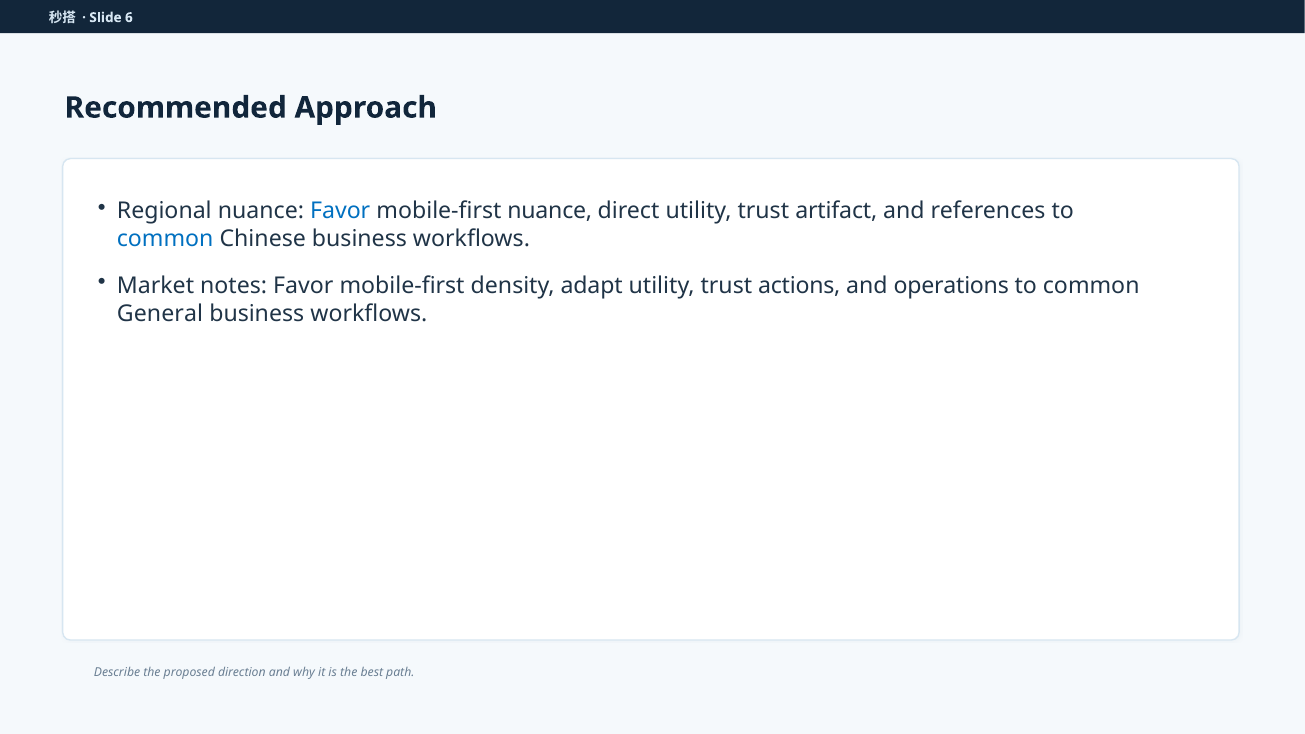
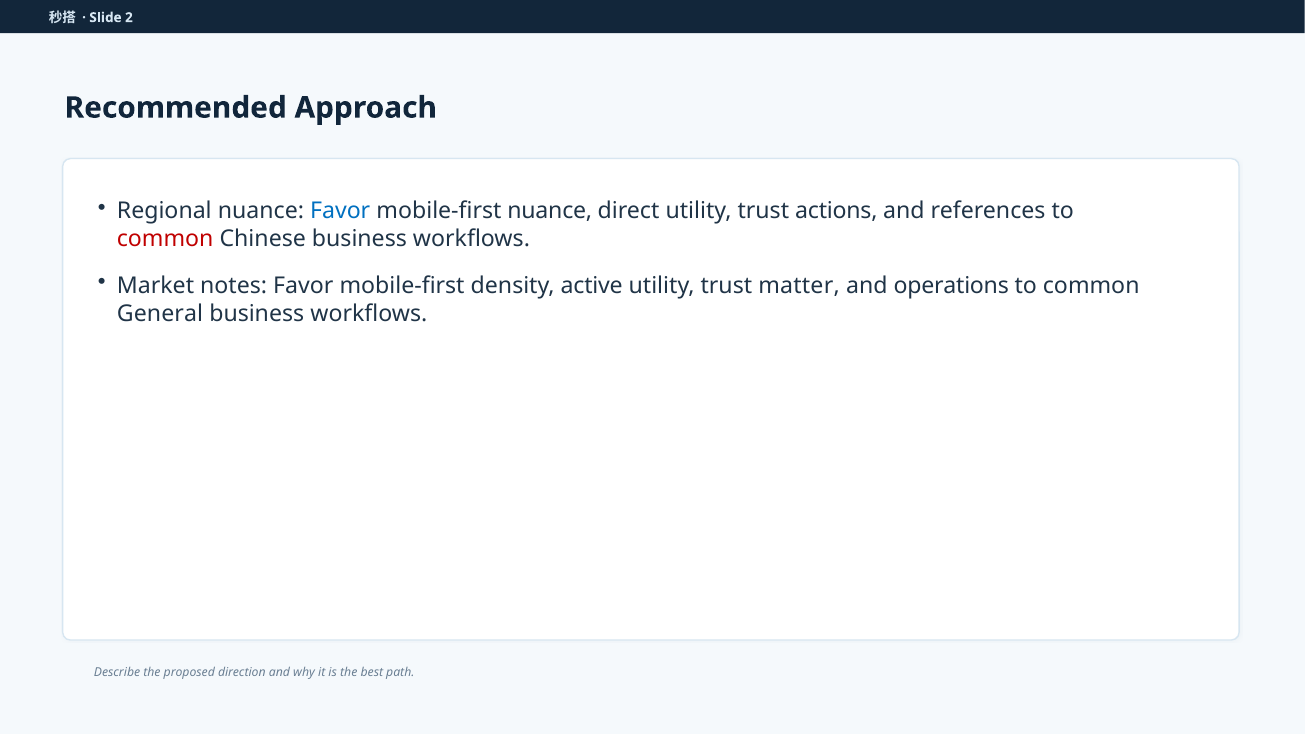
6: 6 -> 2
artifact: artifact -> actions
common at (165, 239) colour: blue -> red
adapt: adapt -> active
actions: actions -> matter
